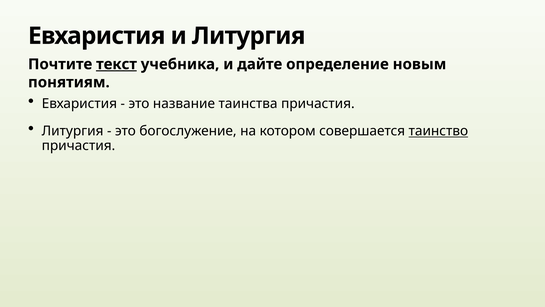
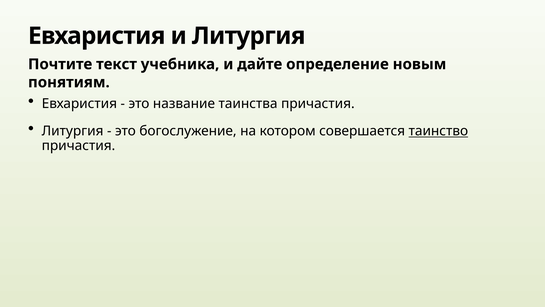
текст underline: present -> none
